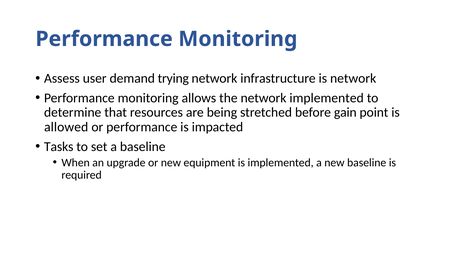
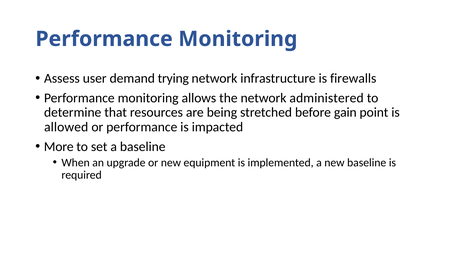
is network: network -> firewalls
network implemented: implemented -> administered
Tasks: Tasks -> More
